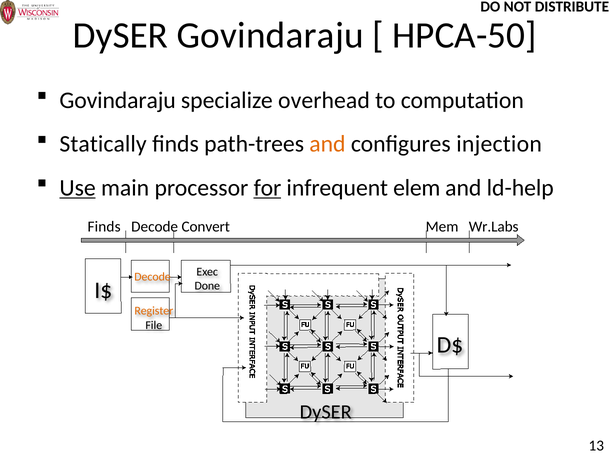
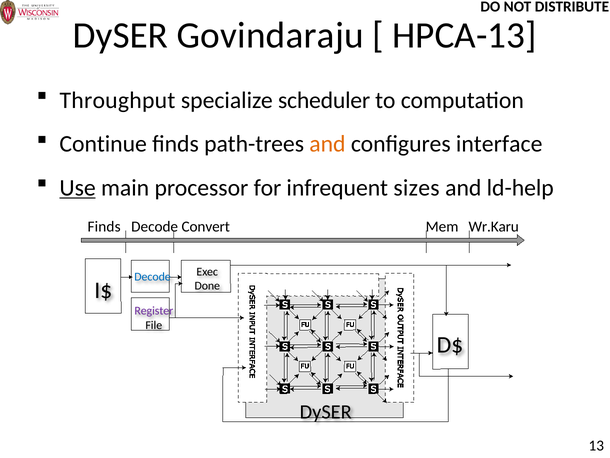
HPCA-50: HPCA-50 -> HPCA-13
Govindaraju at (118, 100): Govindaraju -> Throughput
overhead: overhead -> scheduler
Statically: Statically -> Continue
injection: injection -> interface
for underline: present -> none
elem: elem -> sizes
Wr.Labs: Wr.Labs -> Wr.Karu
Decode at (153, 276) colour: orange -> blue
Register colour: orange -> purple
